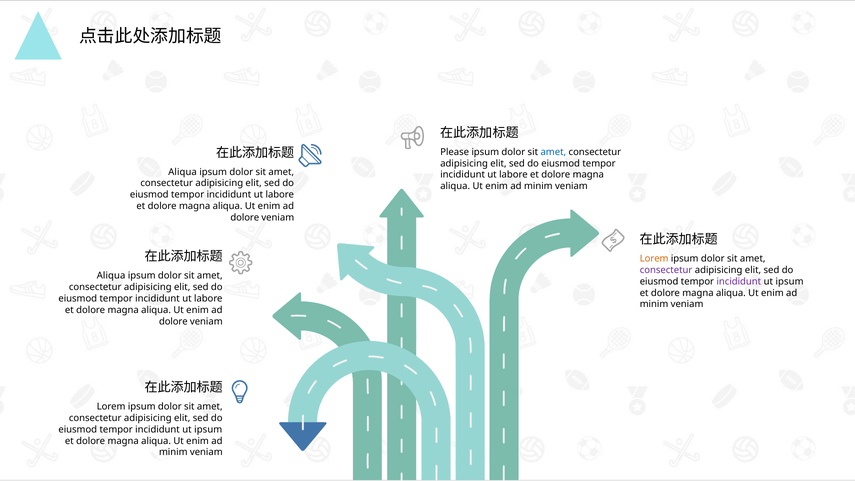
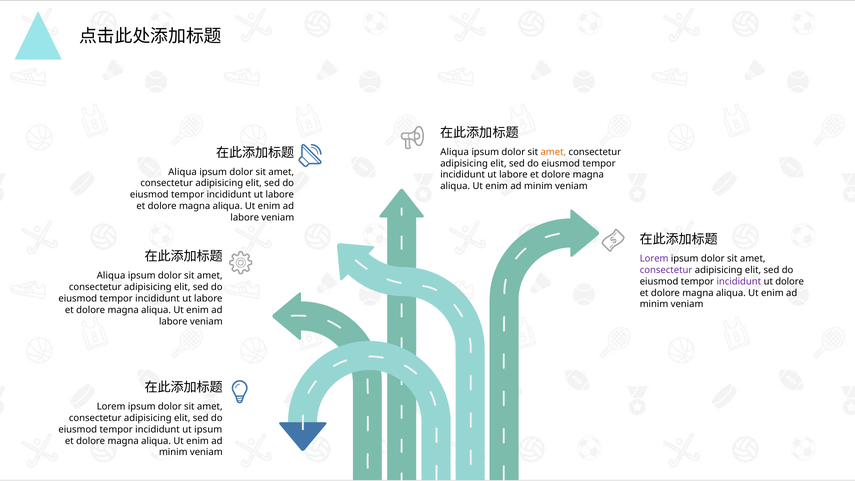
Please at (455, 152): Please -> Aliqua
amet at (553, 152) colour: blue -> orange
dolore at (245, 217): dolore -> labore
Lorem at (654, 259) colour: orange -> purple
ipsum at (790, 282): ipsum -> dolore
dolore at (173, 321): dolore -> labore
